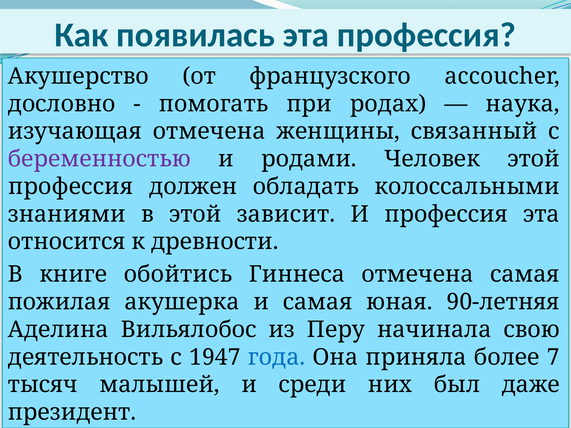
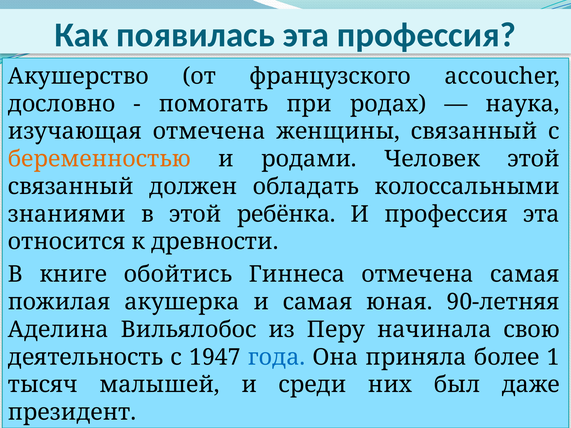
беременностью colour: purple -> orange
профессия at (71, 187): профессия -> связанный
зависит: зависит -> ребёнка
7: 7 -> 1
